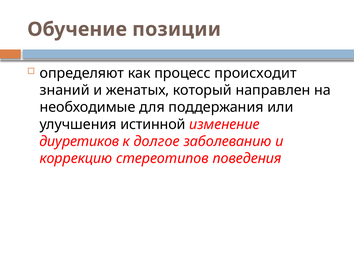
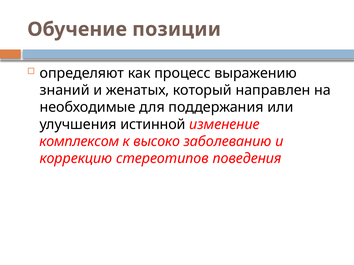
происходит: происходит -> выражению
диуретиков: диуретиков -> комплексом
долгое: долгое -> высоко
